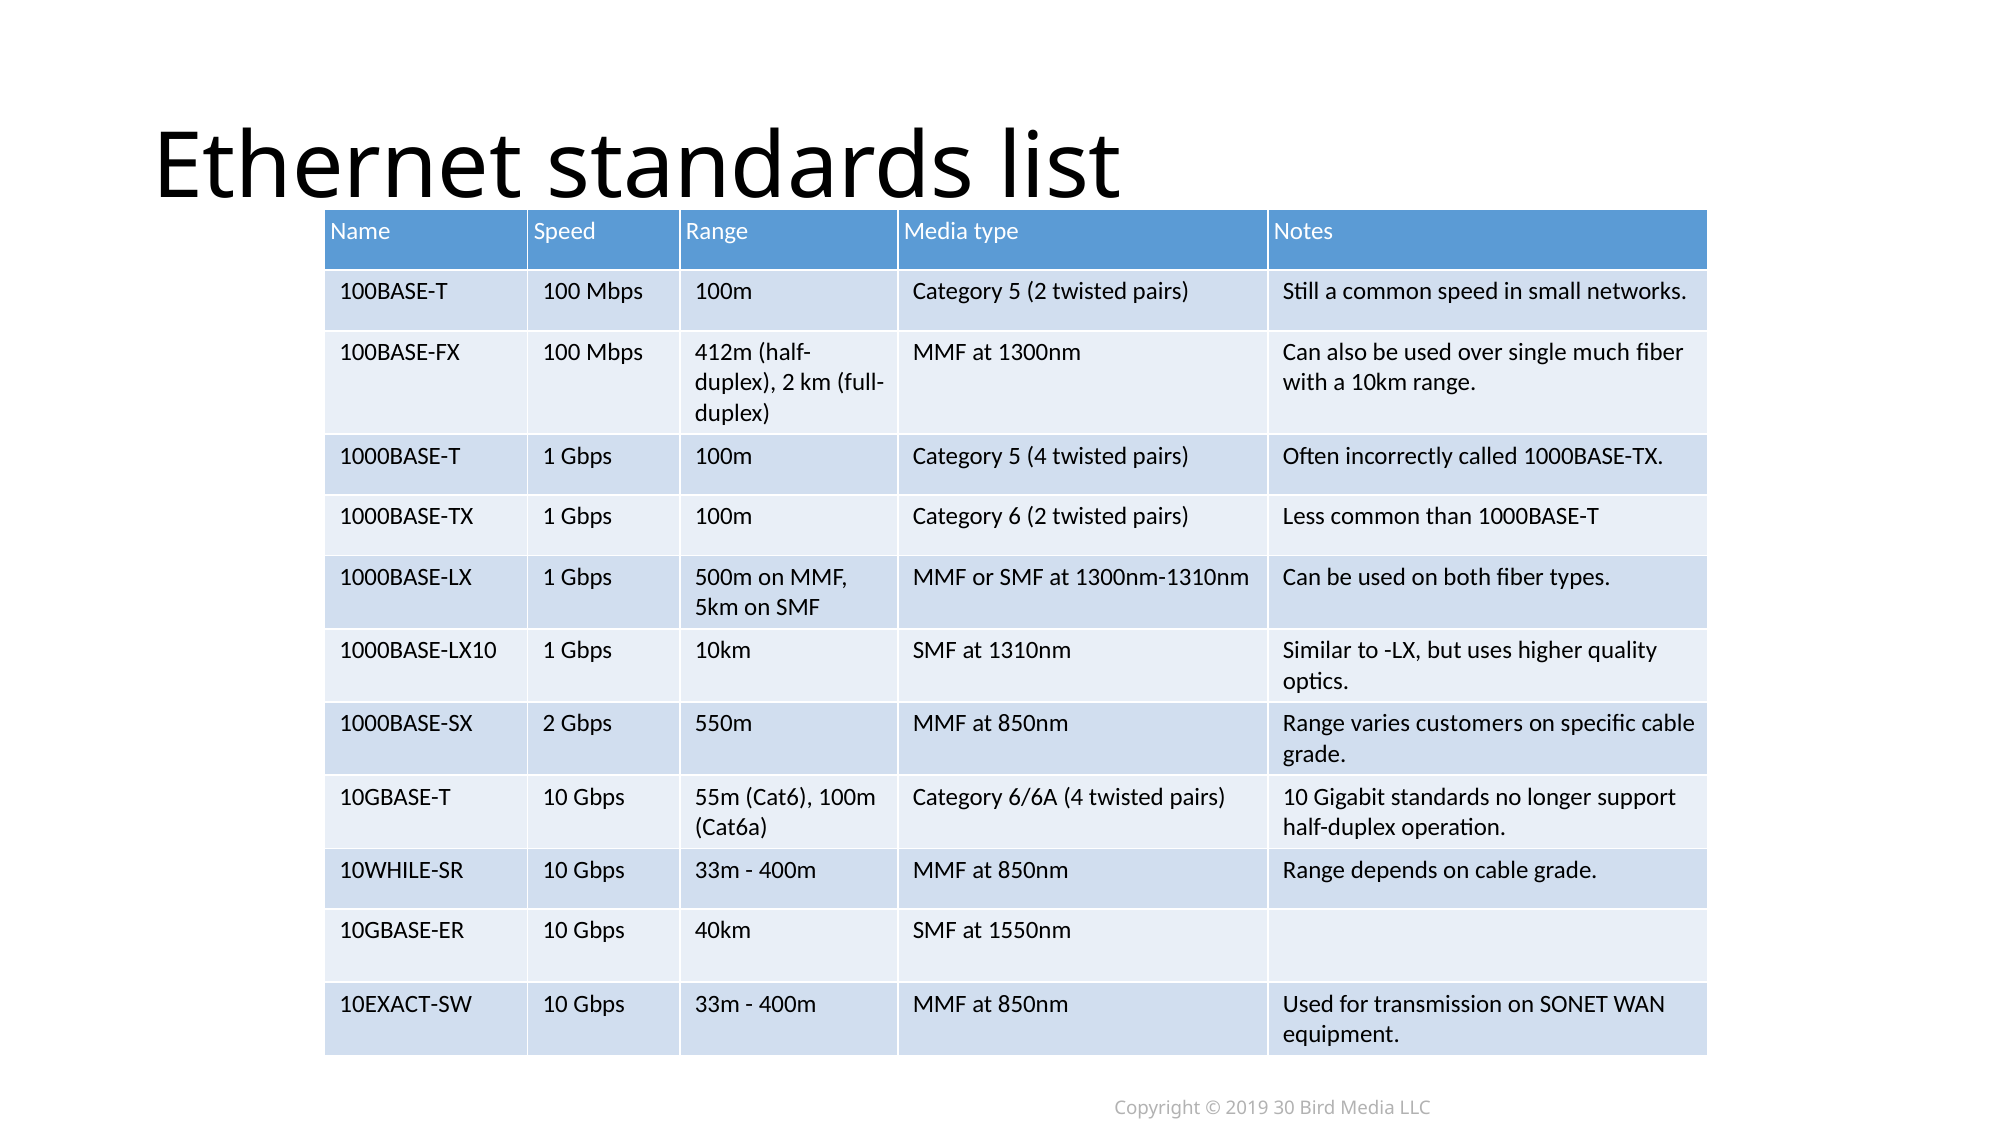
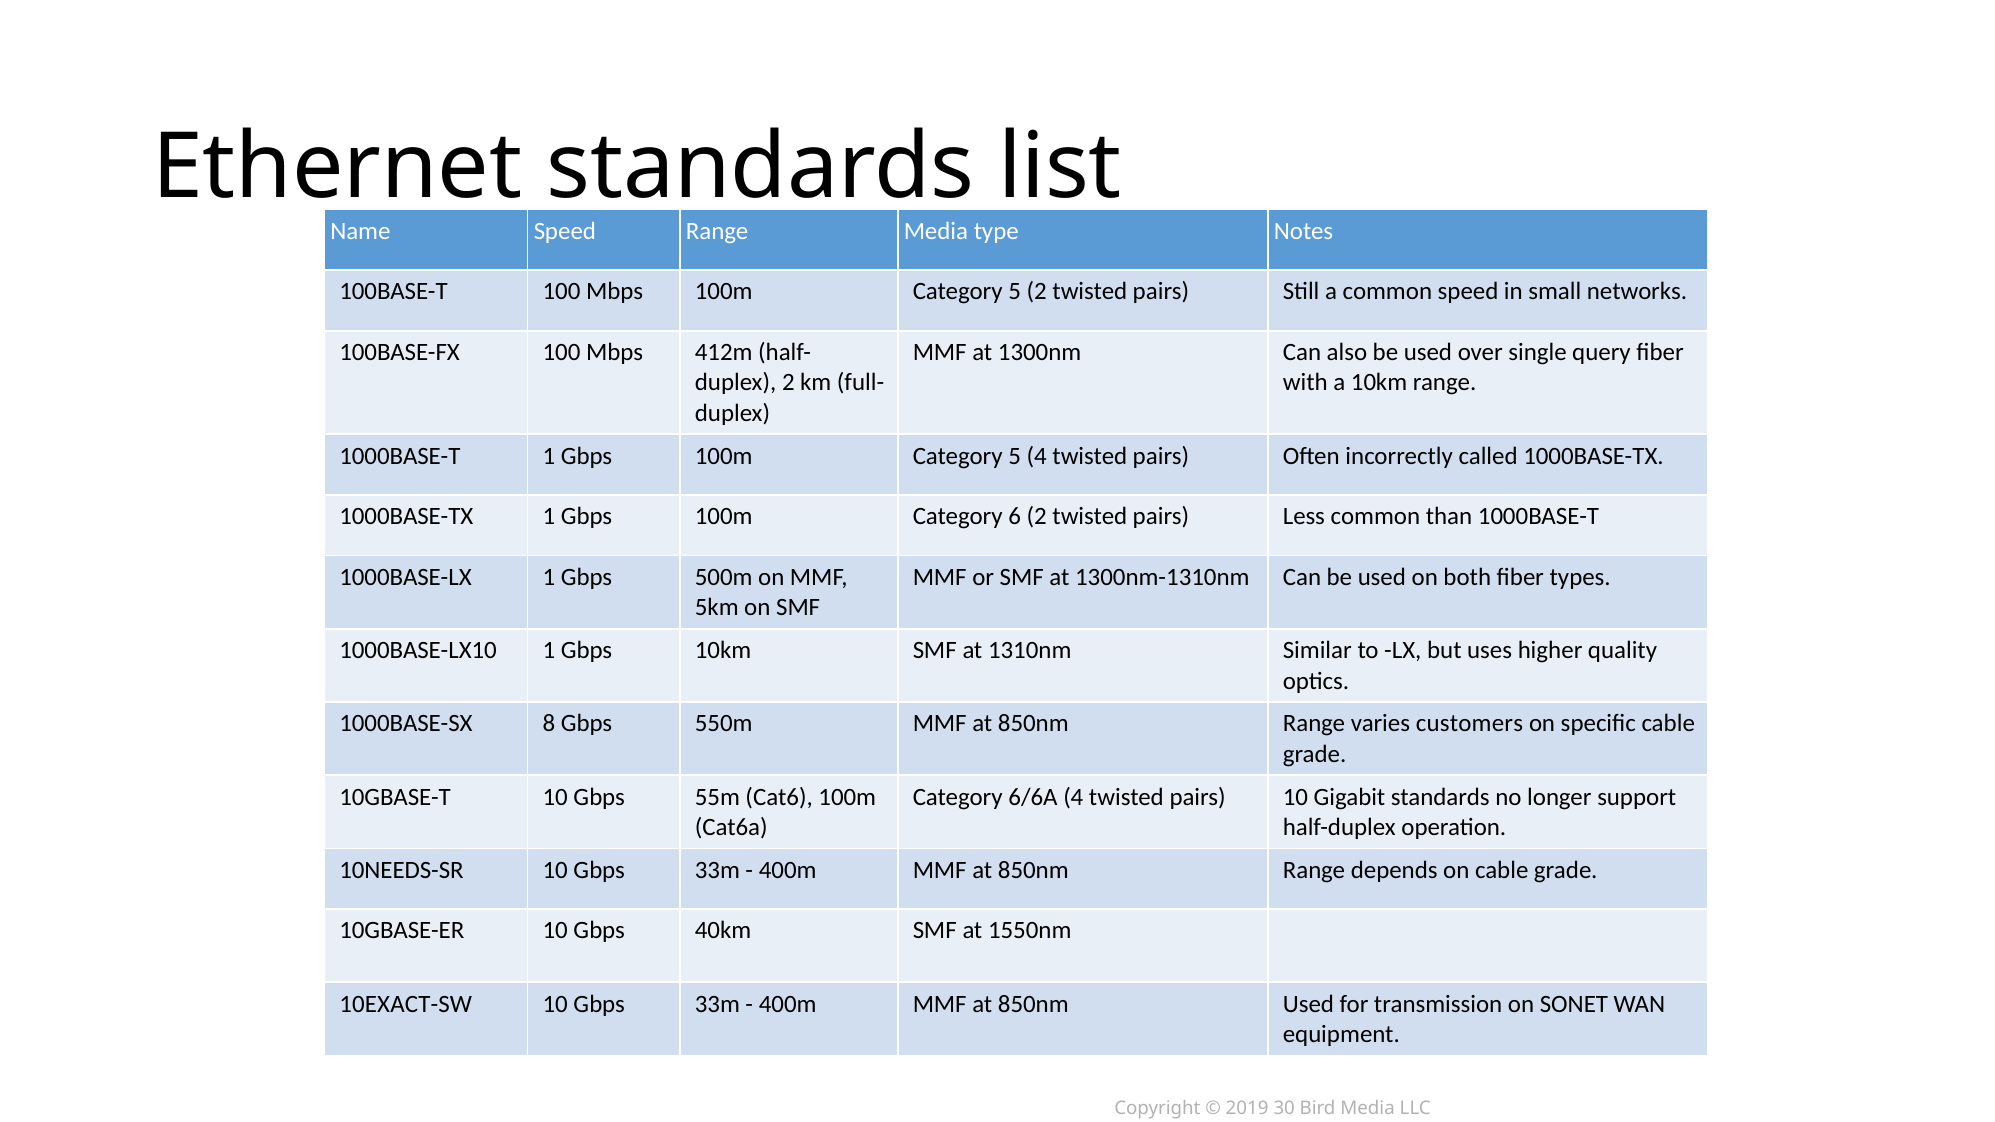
much: much -> query
1000BASE-SX 2: 2 -> 8
10WHILE-SR: 10WHILE-SR -> 10NEEDS-SR
